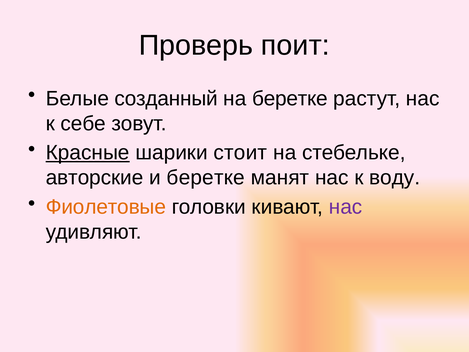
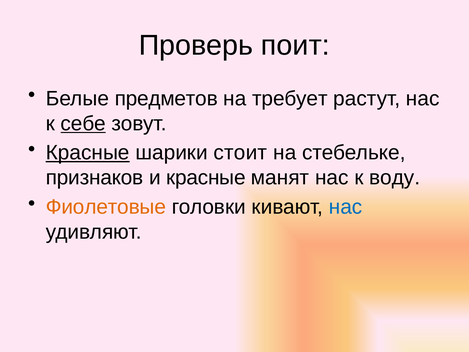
созданный: созданный -> предметов
на беретке: беретке -> требует
себе underline: none -> present
авторские: авторские -> признаков
и беретке: беретке -> красные
нас at (346, 207) colour: purple -> blue
